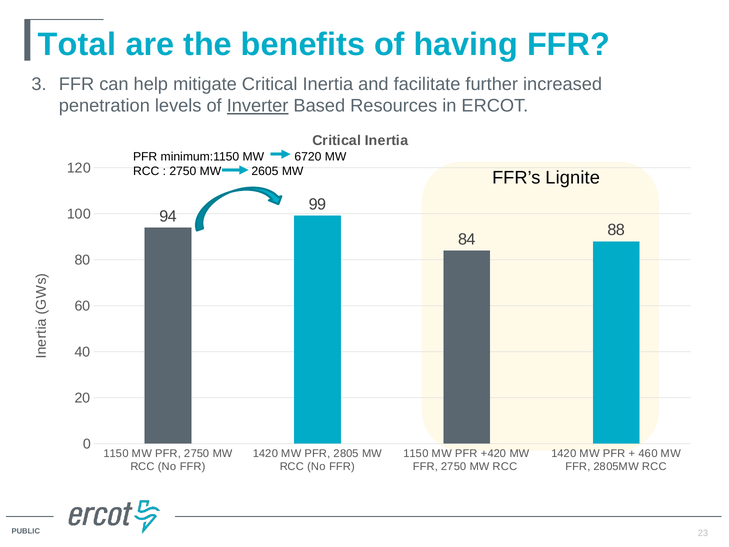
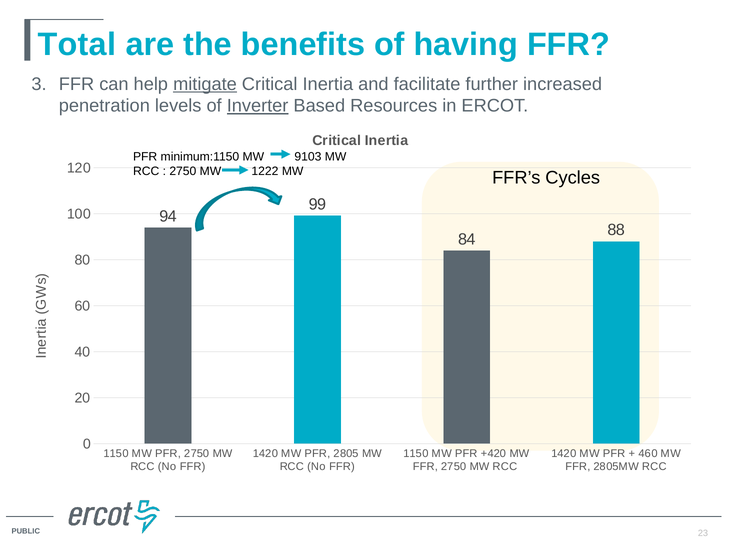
mitigate underline: none -> present
6720: 6720 -> 9103
2605: 2605 -> 1222
Lignite: Lignite -> Cycles
